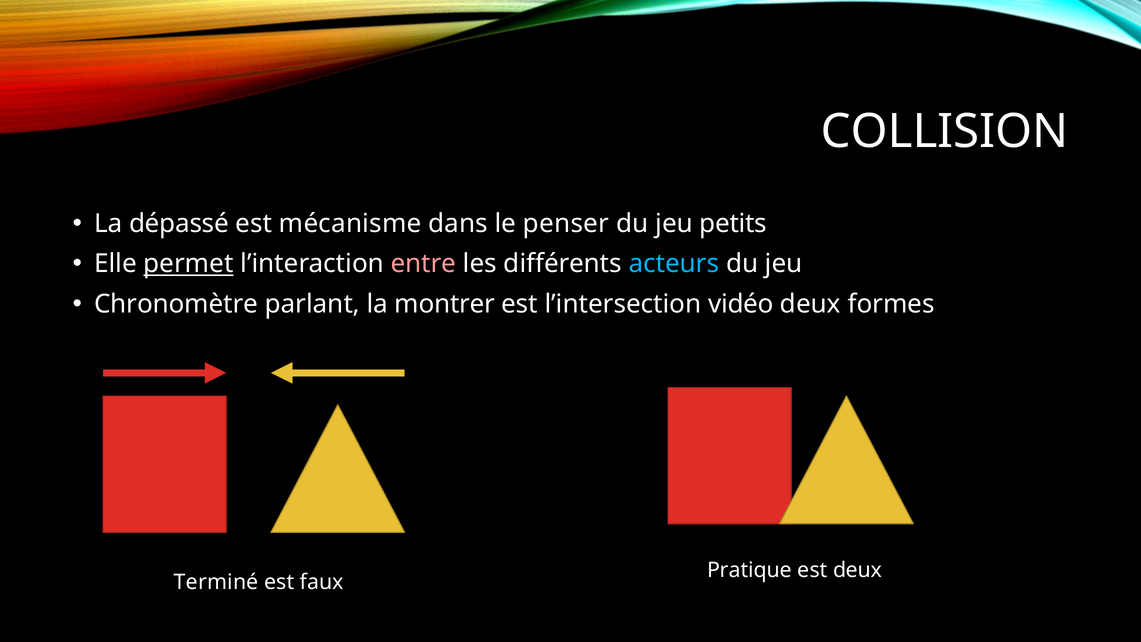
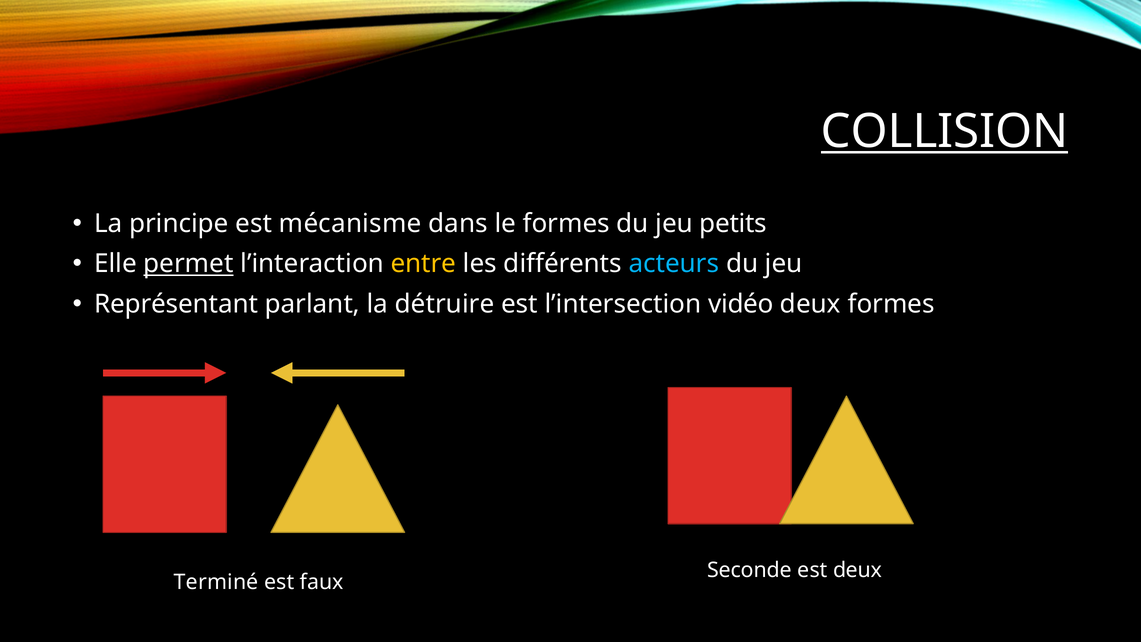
COLLISION underline: none -> present
dépassé: dépassé -> principe
le penser: penser -> formes
entre colour: pink -> yellow
Chronomètre: Chronomètre -> Représentant
montrer: montrer -> détruire
Pratique: Pratique -> Seconde
